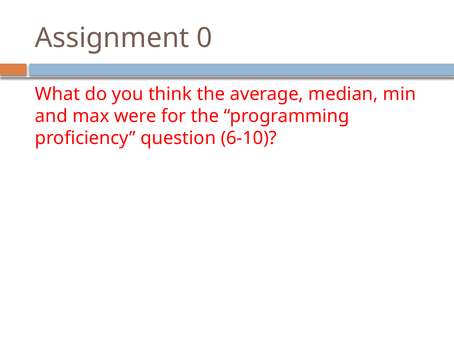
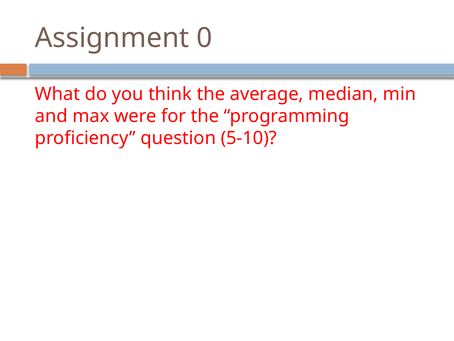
6-10: 6-10 -> 5-10
